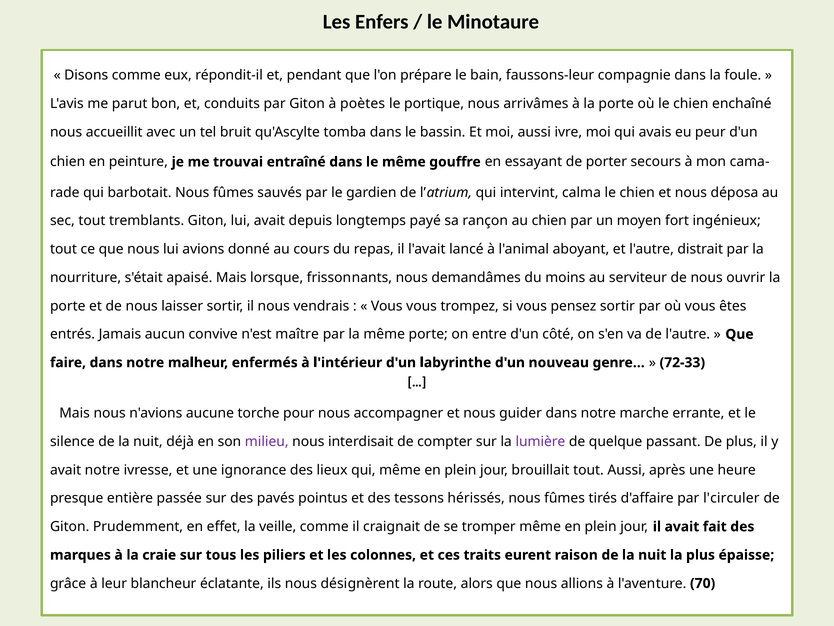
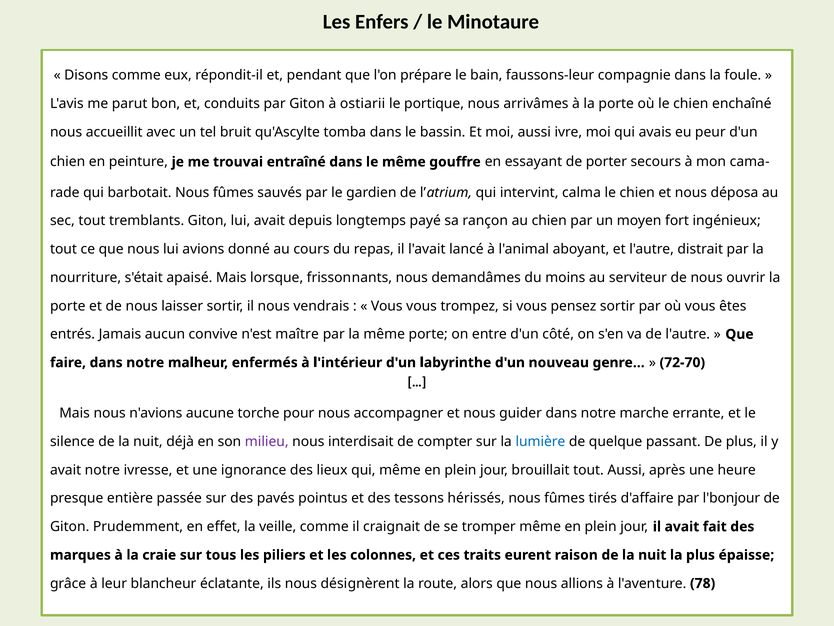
poètes: poètes -> ostiarii
72-33: 72-33 -> 72-70
lumière colour: purple -> blue
l'circuler: l'circuler -> l'bonjour
70: 70 -> 78
